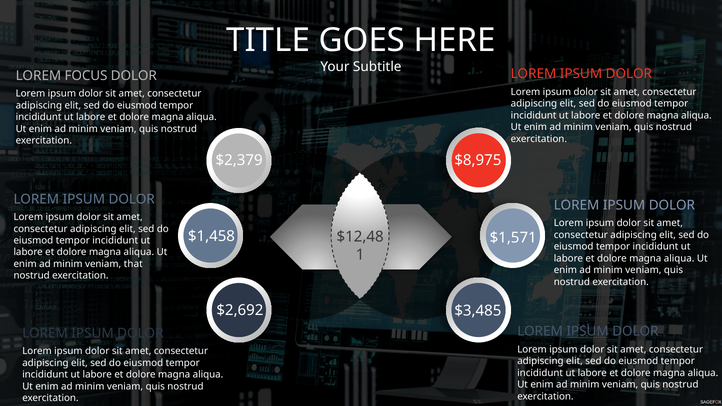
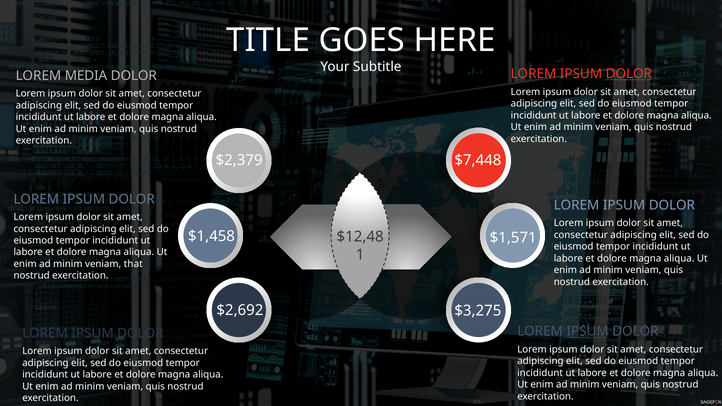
DOLOR at (629, 74) underline: none -> present
FOCUS: FOCUS -> MEDIA
$8,975: $8,975 -> $7,448
$3,485: $3,485 -> $3,275
